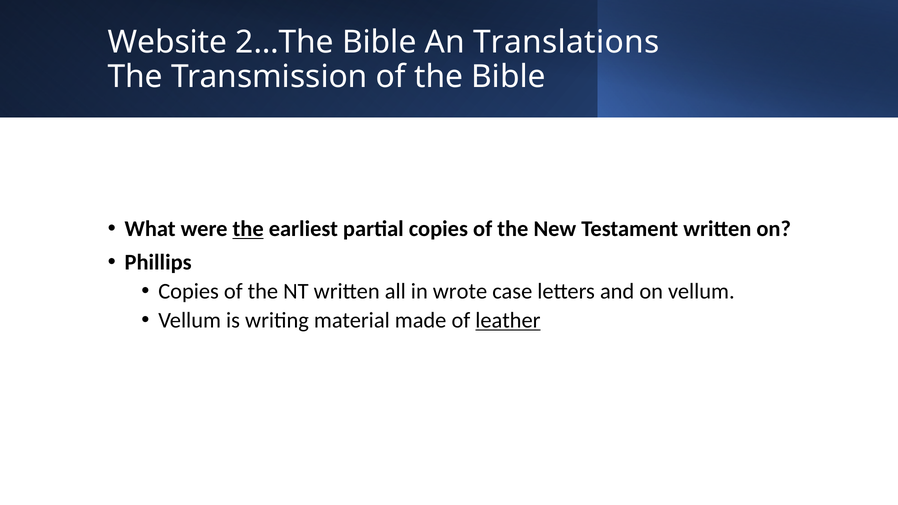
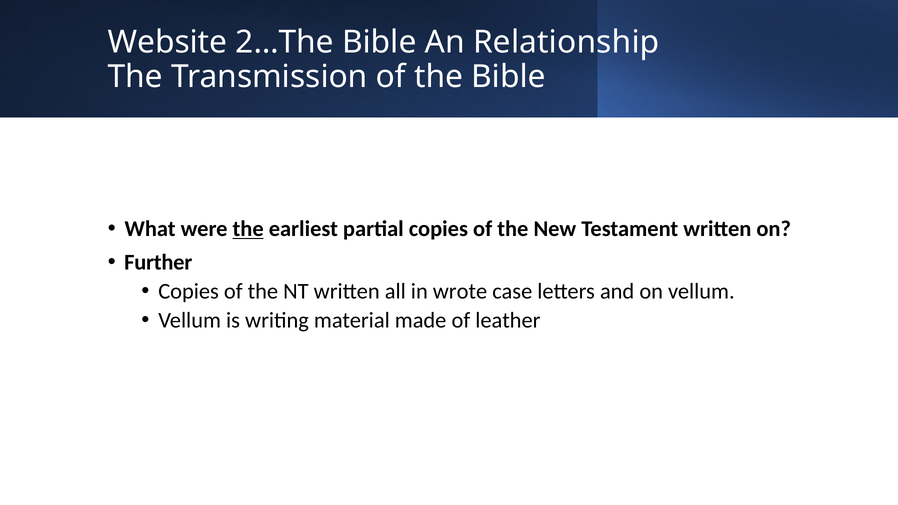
Translations: Translations -> Relationship
Phillips: Phillips -> Further
leather underline: present -> none
